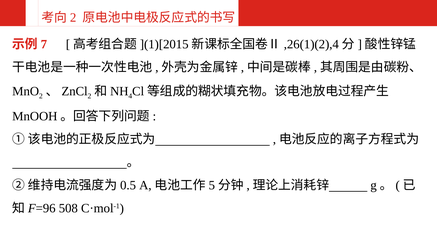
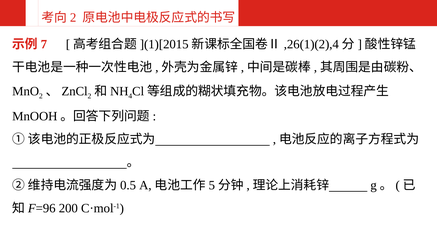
508: 508 -> 200
